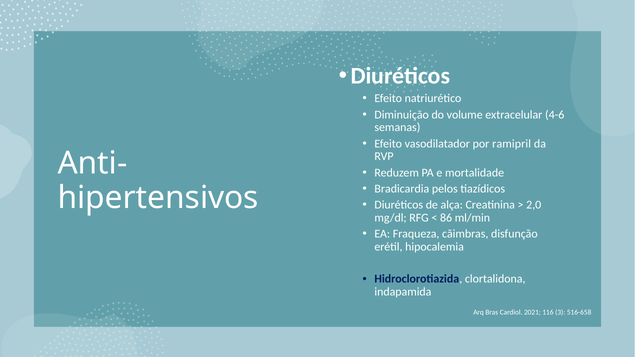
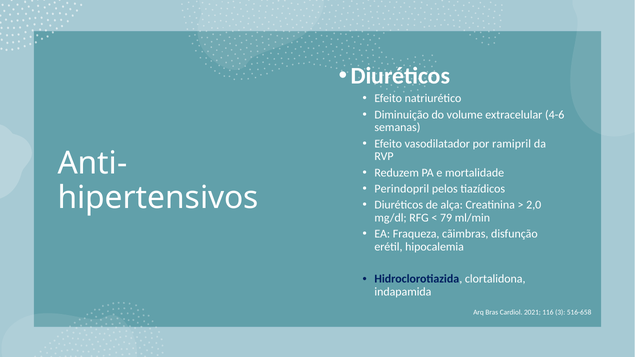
Bradicardia: Bradicardia -> Perindopril
86: 86 -> 79
